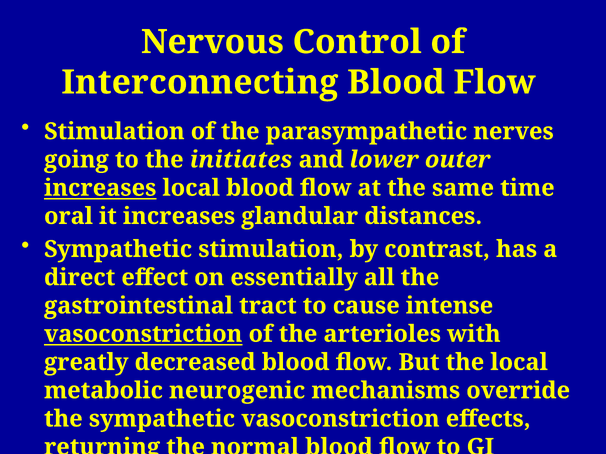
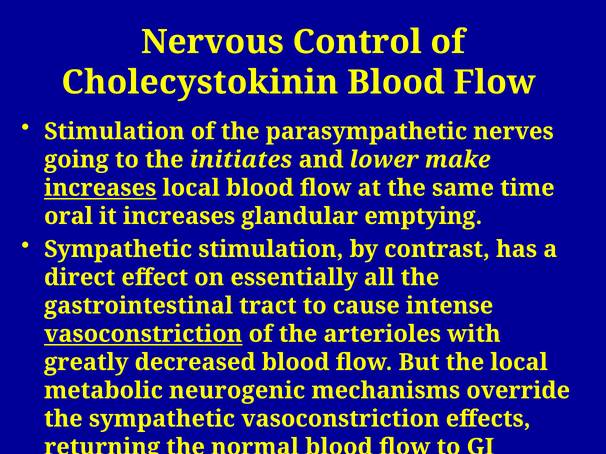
Interconnecting: Interconnecting -> Cholecystokinin
outer: outer -> make
distances: distances -> emptying
